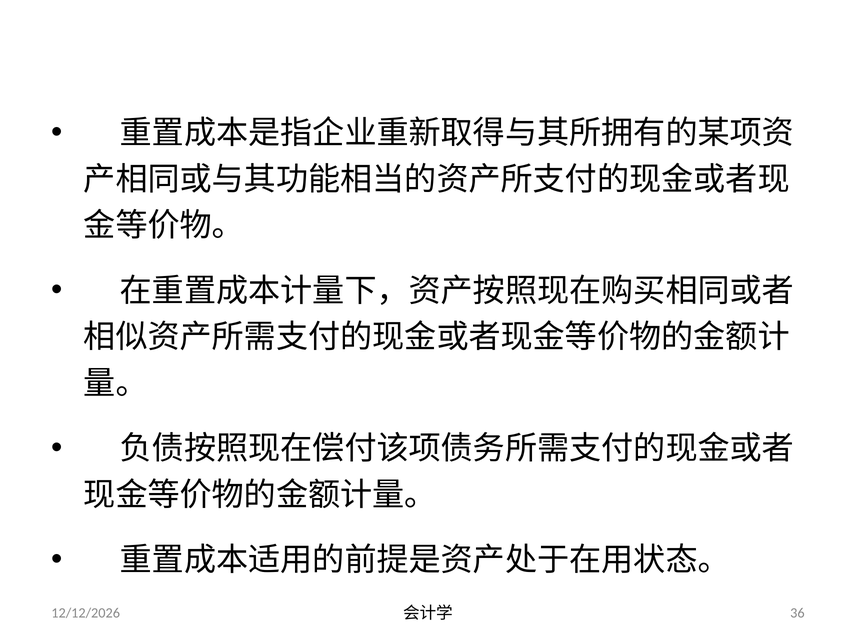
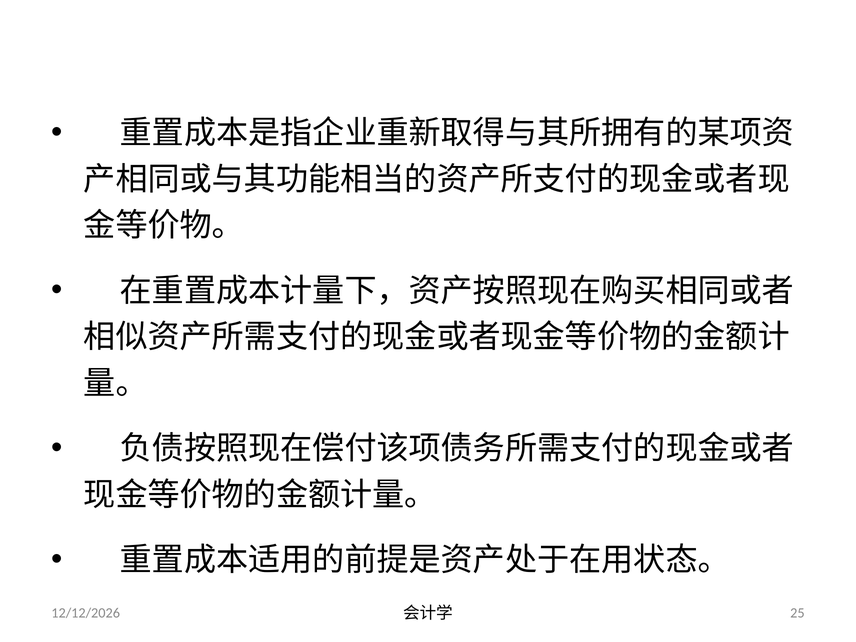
36: 36 -> 25
